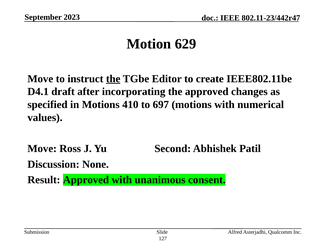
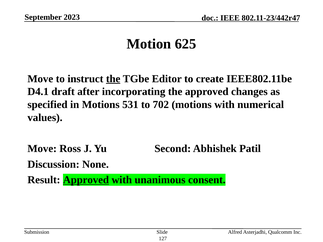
629: 629 -> 625
410: 410 -> 531
697: 697 -> 702
Approved at (86, 180) underline: none -> present
